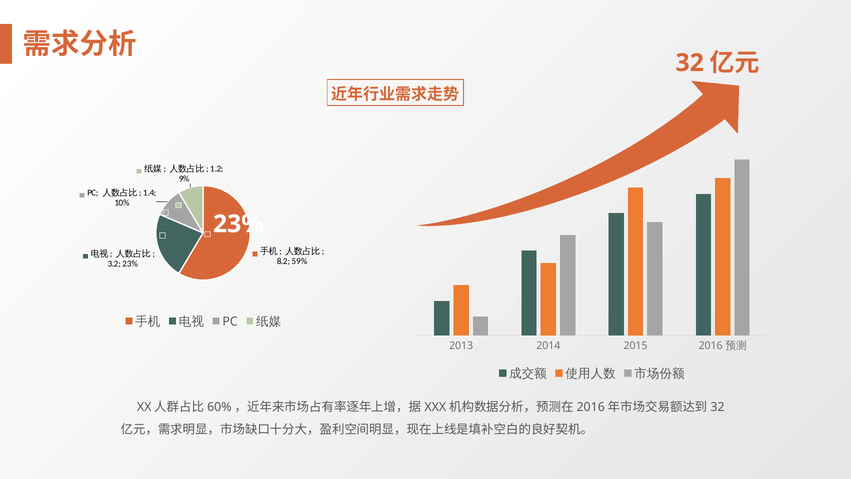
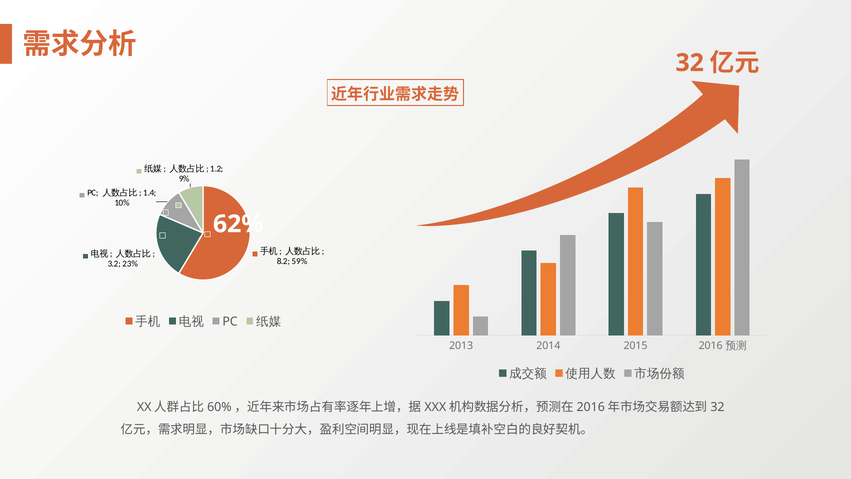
23% at (238, 224): 23% -> 62%
